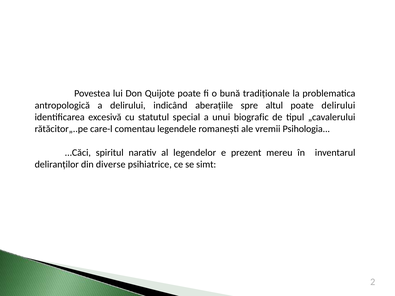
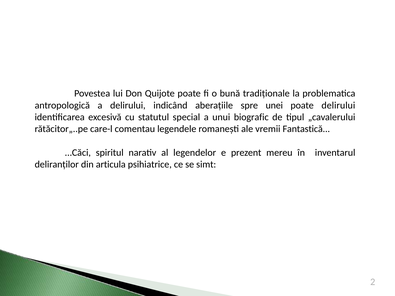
altul: altul -> unei
Psihologia: Psihologia -> Fantastică
diverse: diverse -> articula
